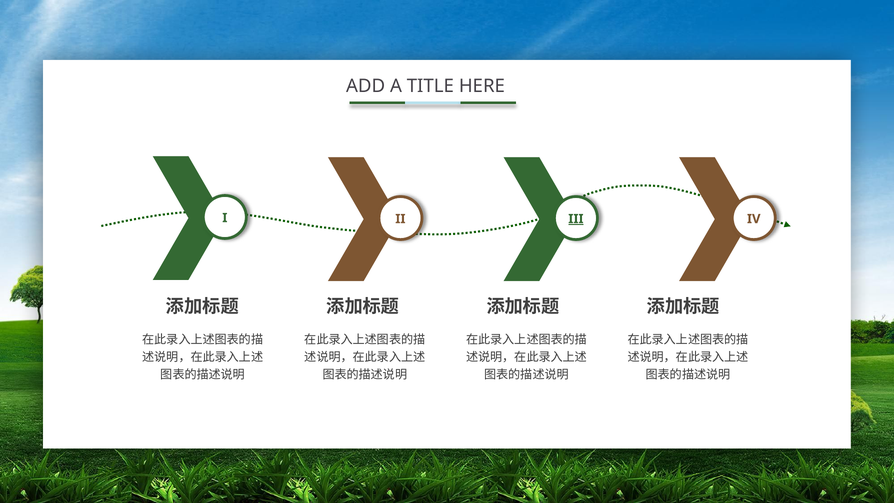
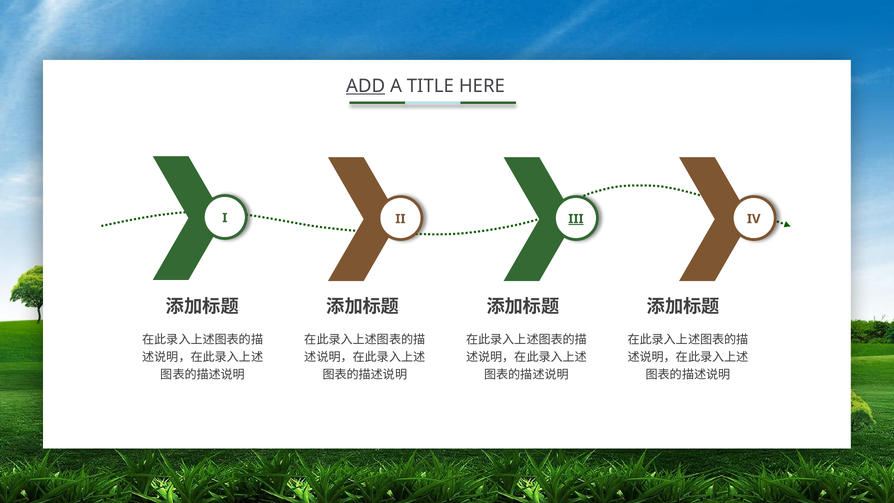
ADD underline: none -> present
